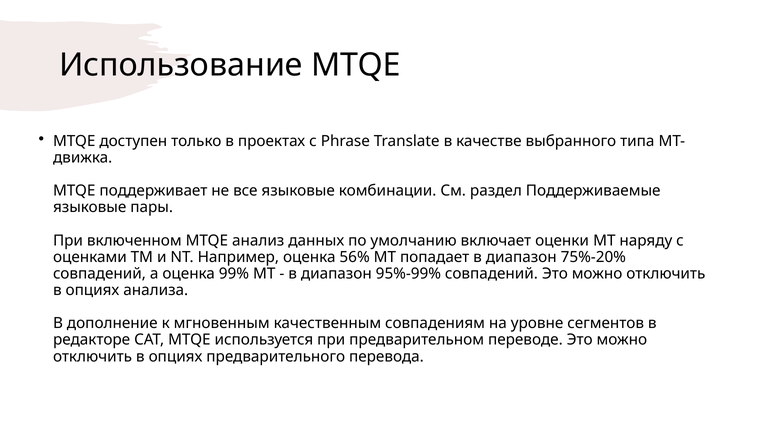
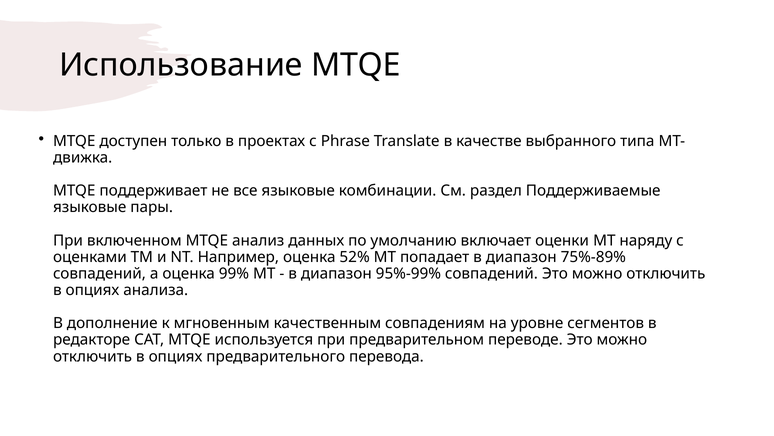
56%: 56% -> 52%
75%-20%: 75%-20% -> 75%-89%
